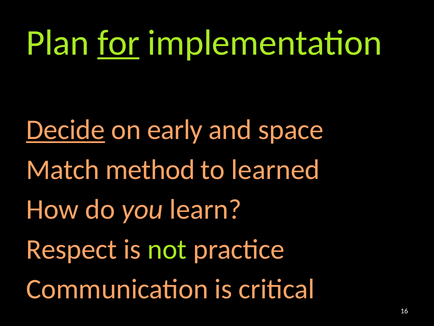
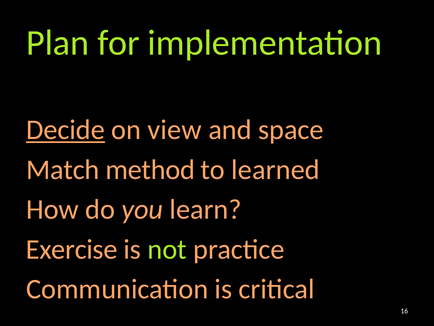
for underline: present -> none
early: early -> view
Respect: Respect -> Exercise
